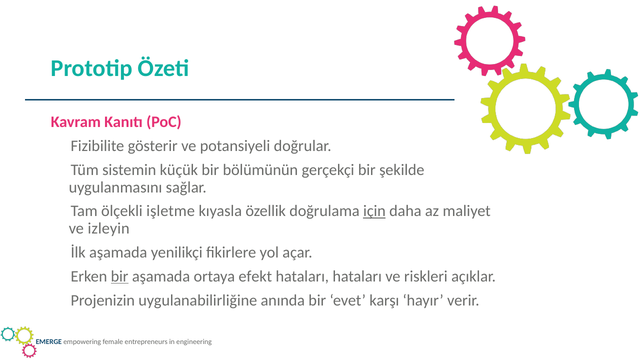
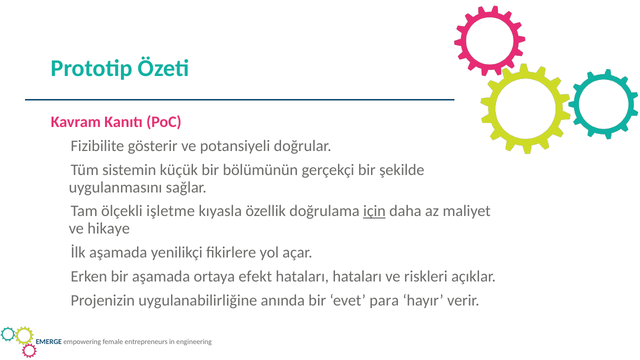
izleyin: izleyin -> hikaye
bir at (120, 276) underline: present -> none
karşı: karşı -> para
